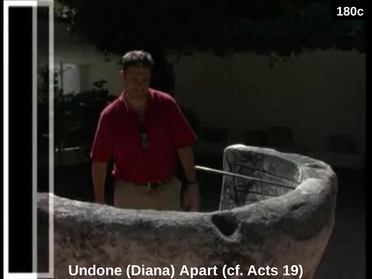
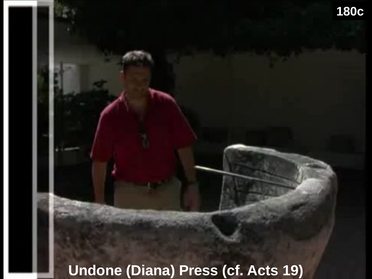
Apart: Apart -> Press
